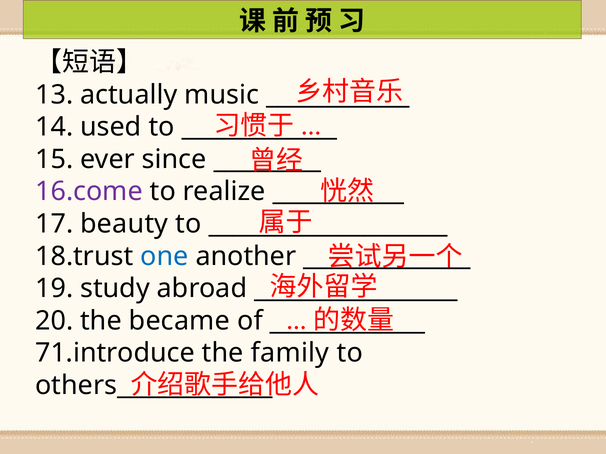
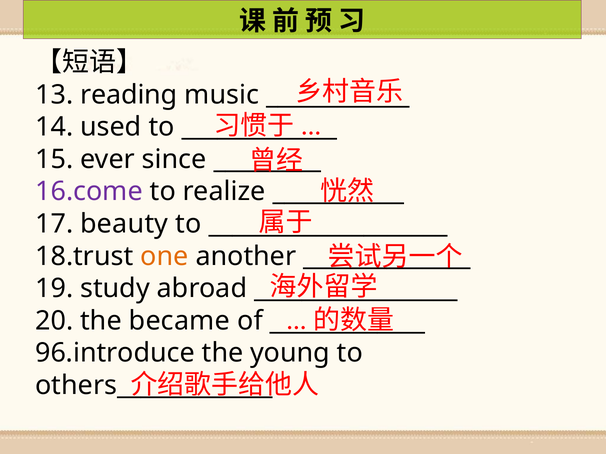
actually: actually -> reading
one colour: blue -> orange
71.introduce: 71.introduce -> 96.introduce
family: family -> young
